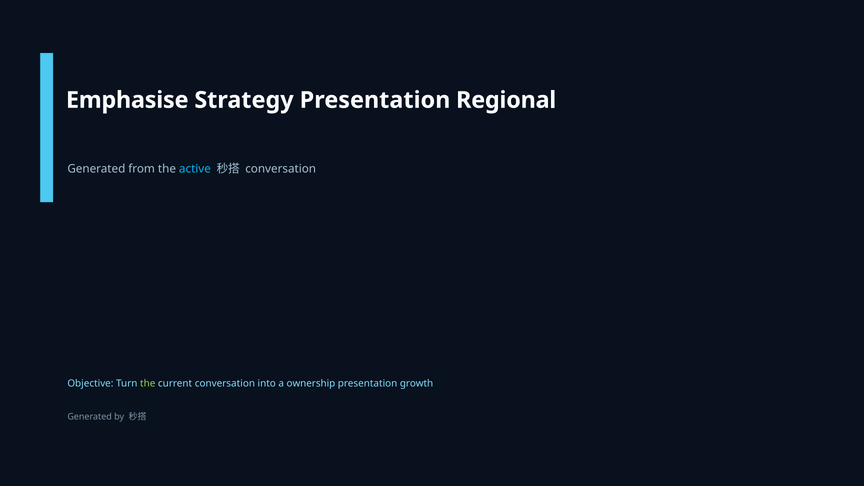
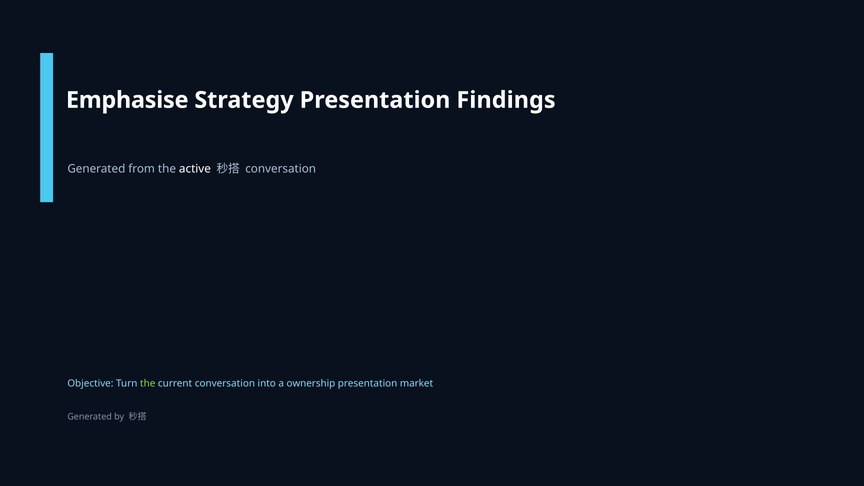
Regional: Regional -> Findings
active colour: light blue -> white
growth: growth -> market
